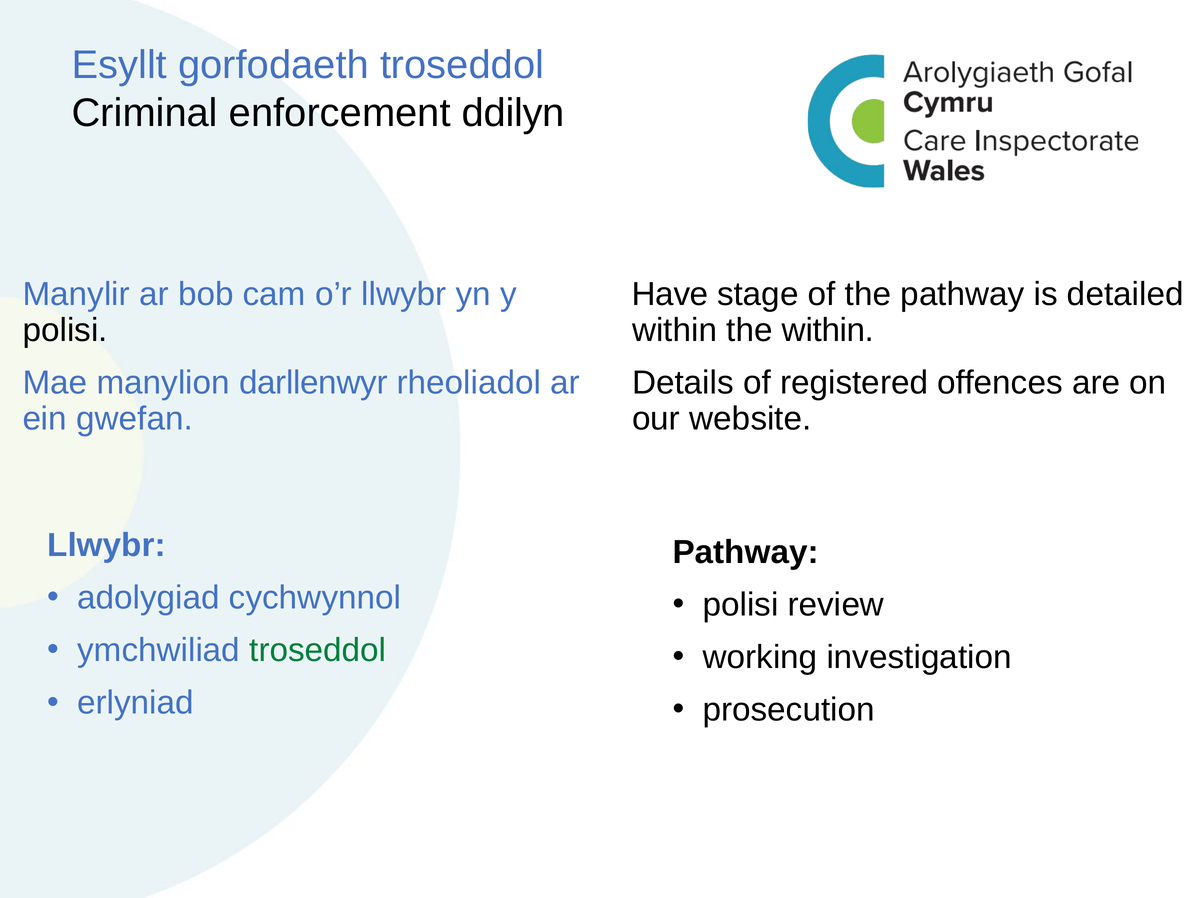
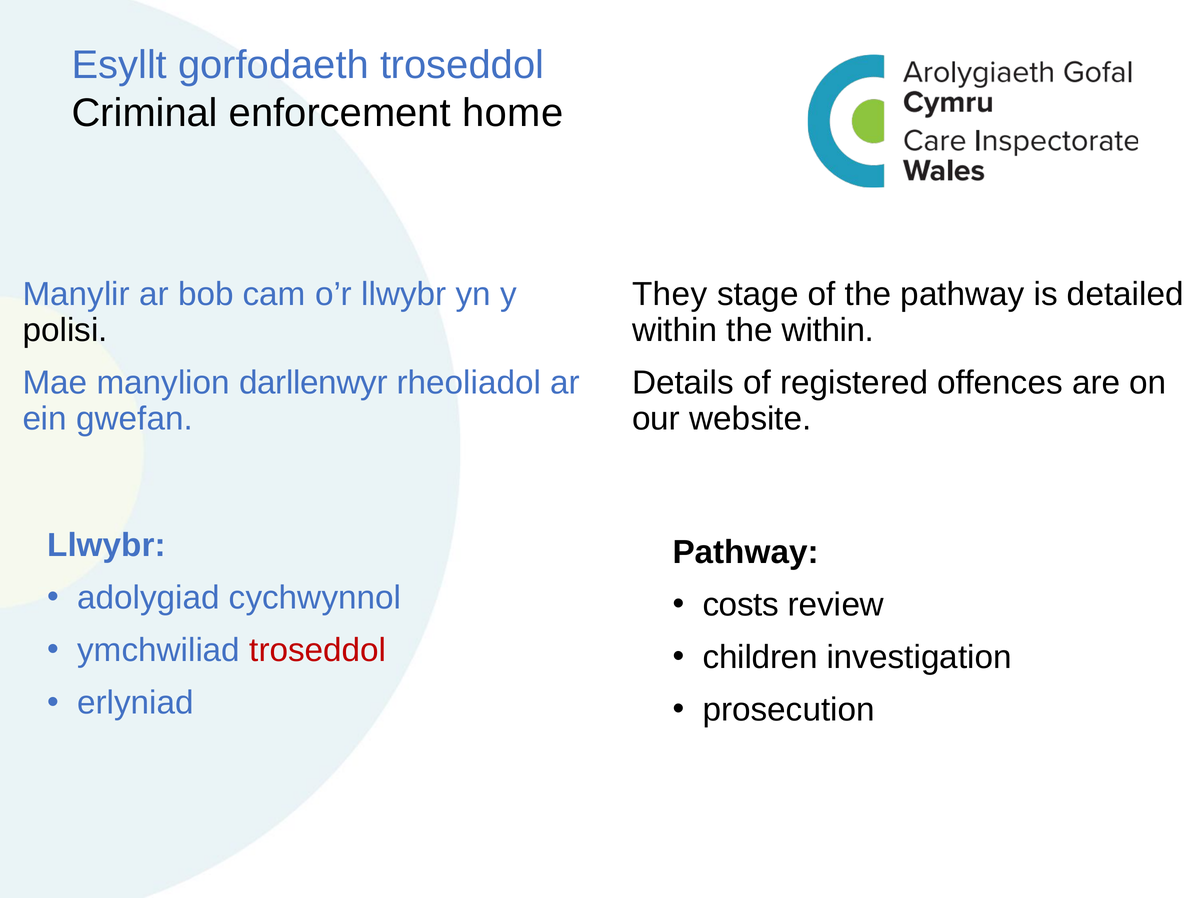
ddilyn: ddilyn -> home
Have: Have -> They
polisi at (741, 605): polisi -> costs
troseddol at (318, 651) colour: green -> red
working: working -> children
